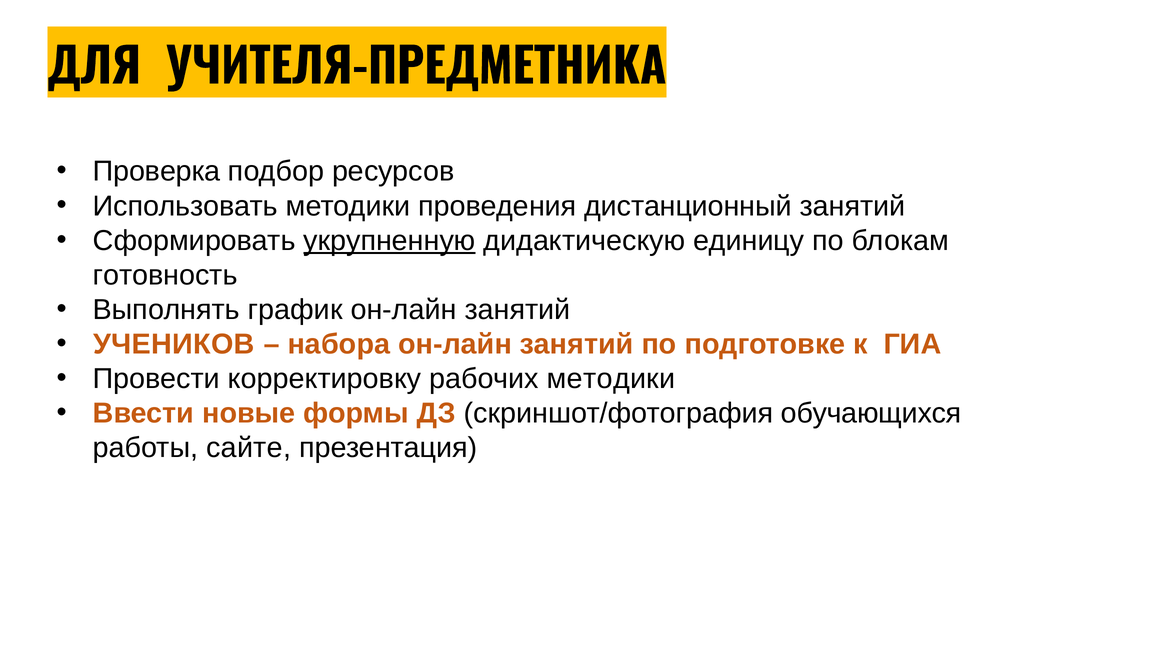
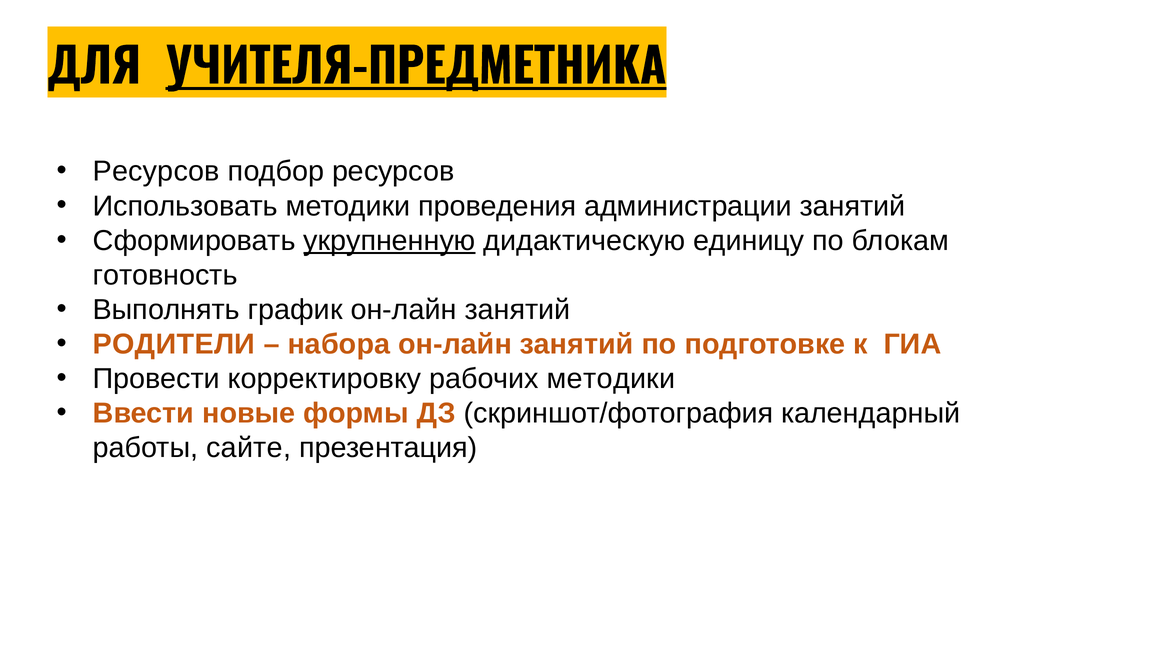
УЧИТЕЛЯ-ПРЕДМЕТНИКА underline: none -> present
Проверка at (156, 171): Проверка -> Ресурсов
дистанционный: дистанционный -> администрации
УЧЕНИКОВ: УЧЕНИКОВ -> РОДИТЕЛИ
обучающихся: обучающихся -> календарный
